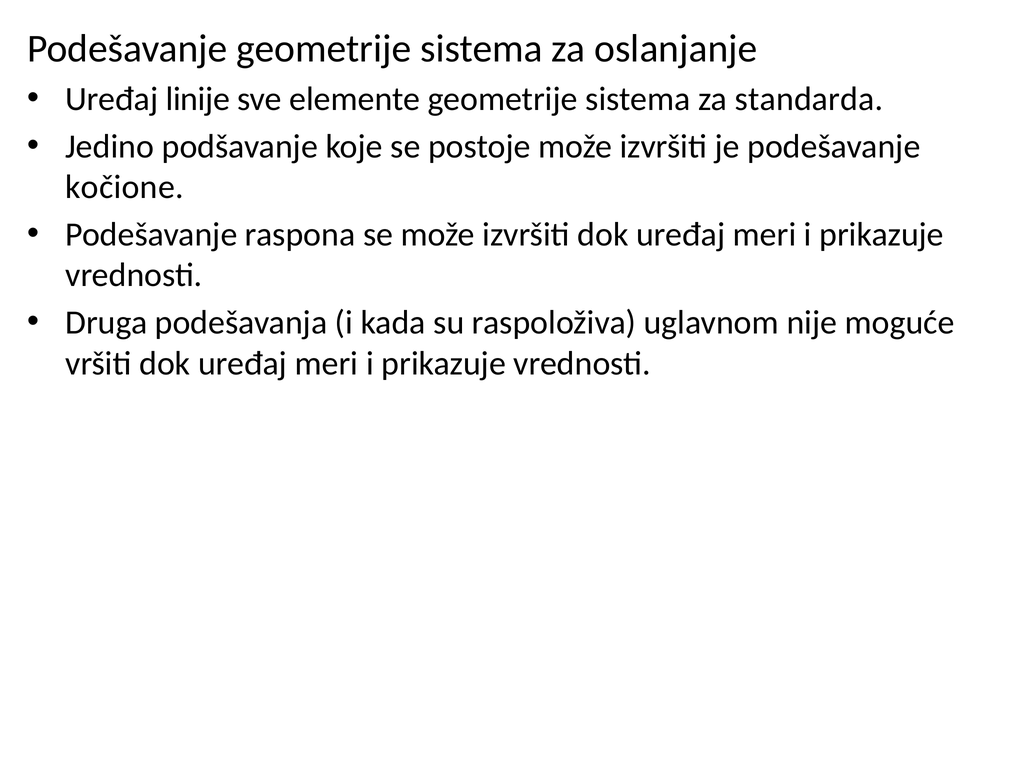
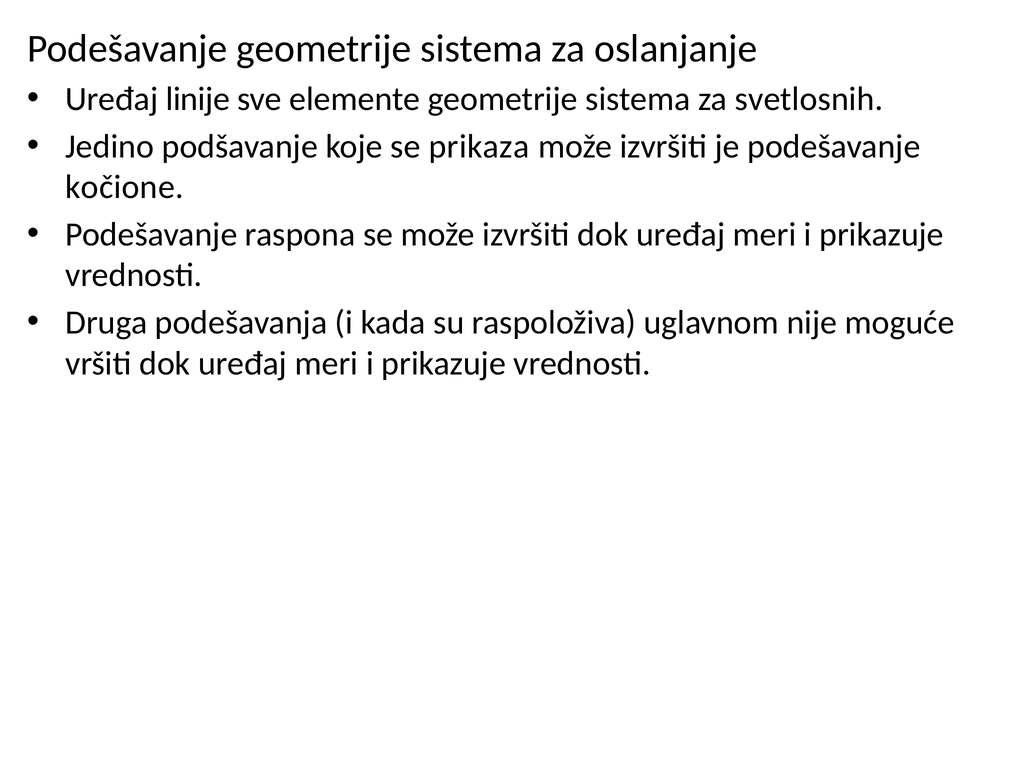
standarda: standarda -> svetlosnih
postoje: postoje -> prikaza
